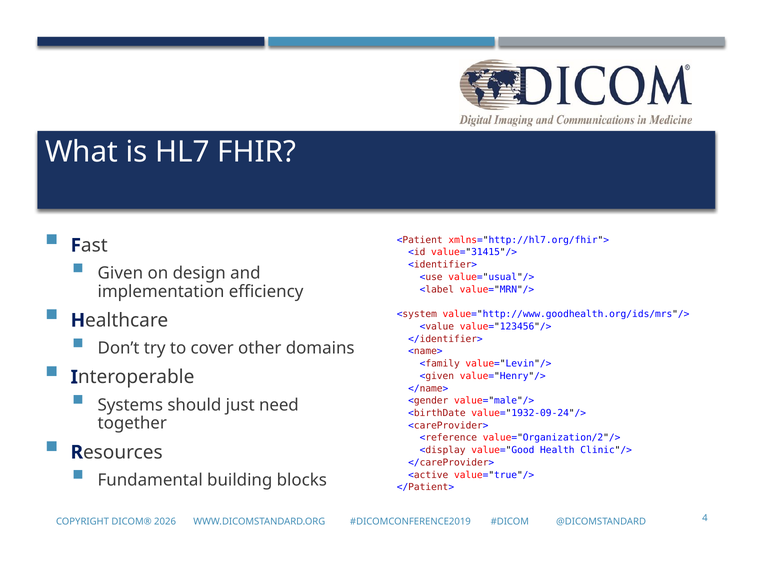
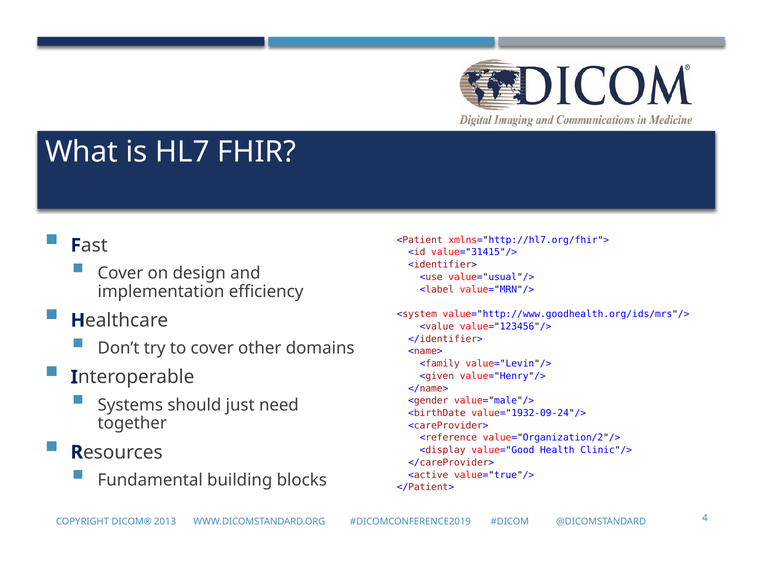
Given at (120, 273): Given -> Cover
2026: 2026 -> 2013
